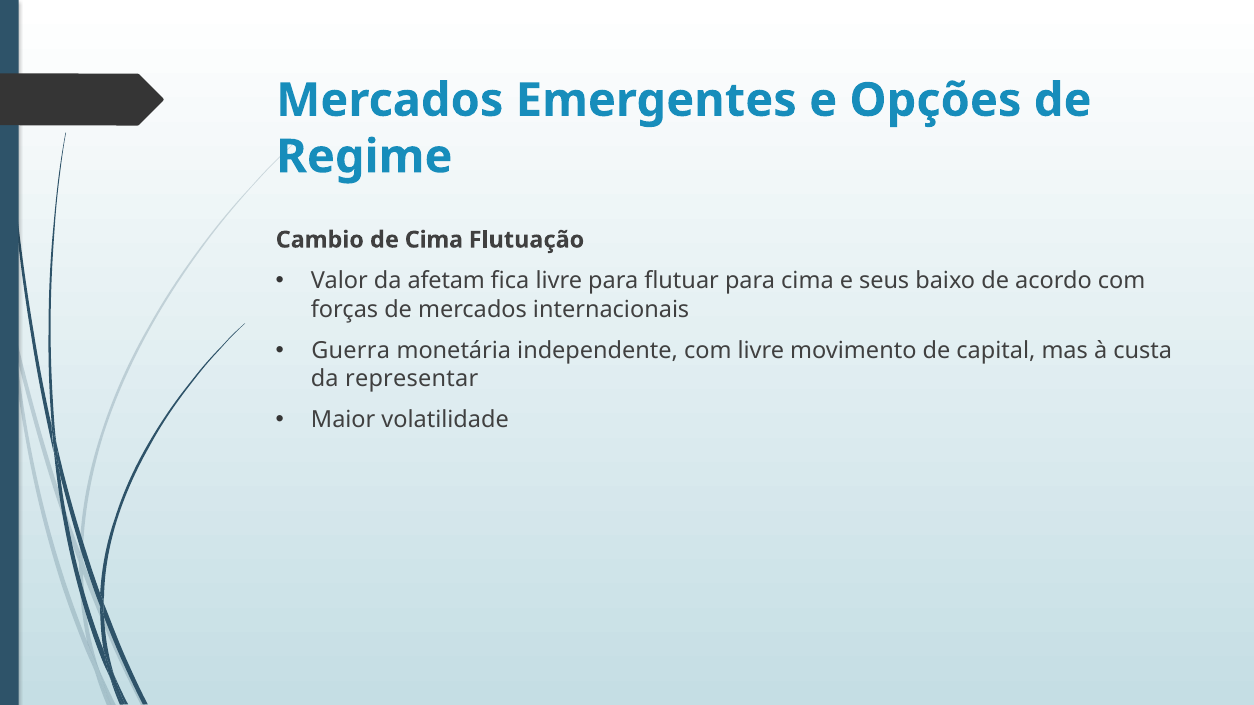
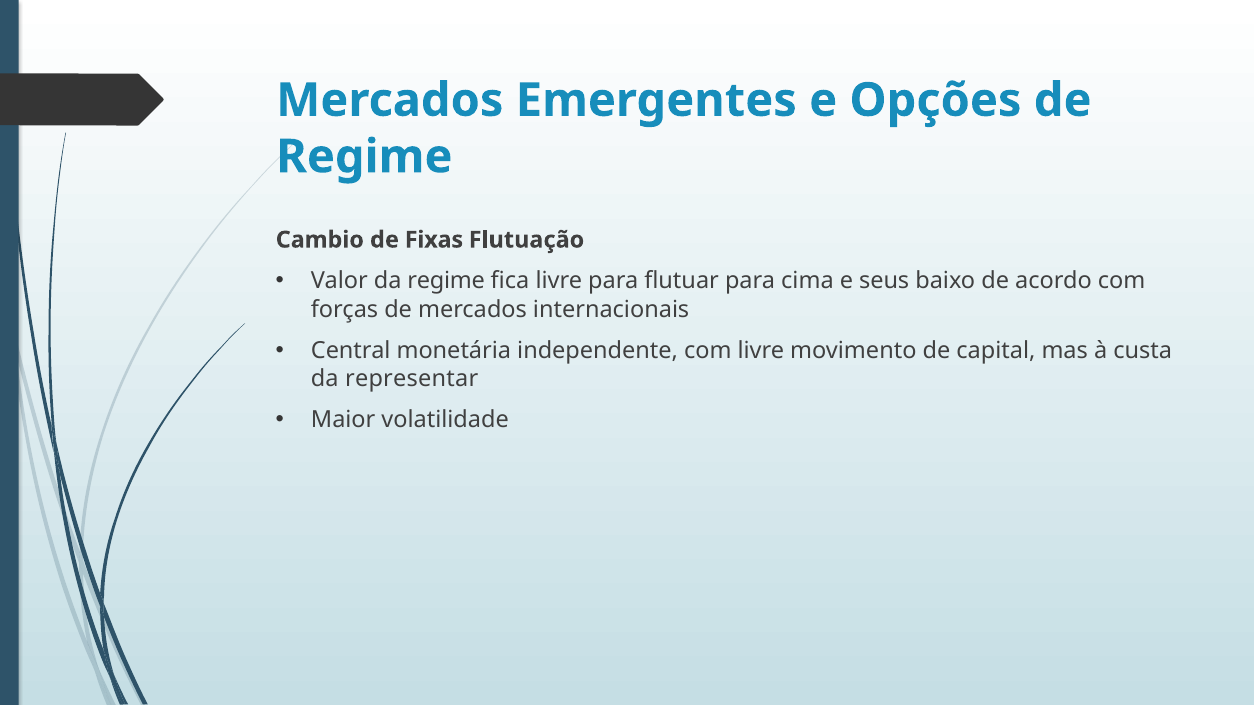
de Cima: Cima -> Fixas
da afetam: afetam -> regime
Guerra: Guerra -> Central
